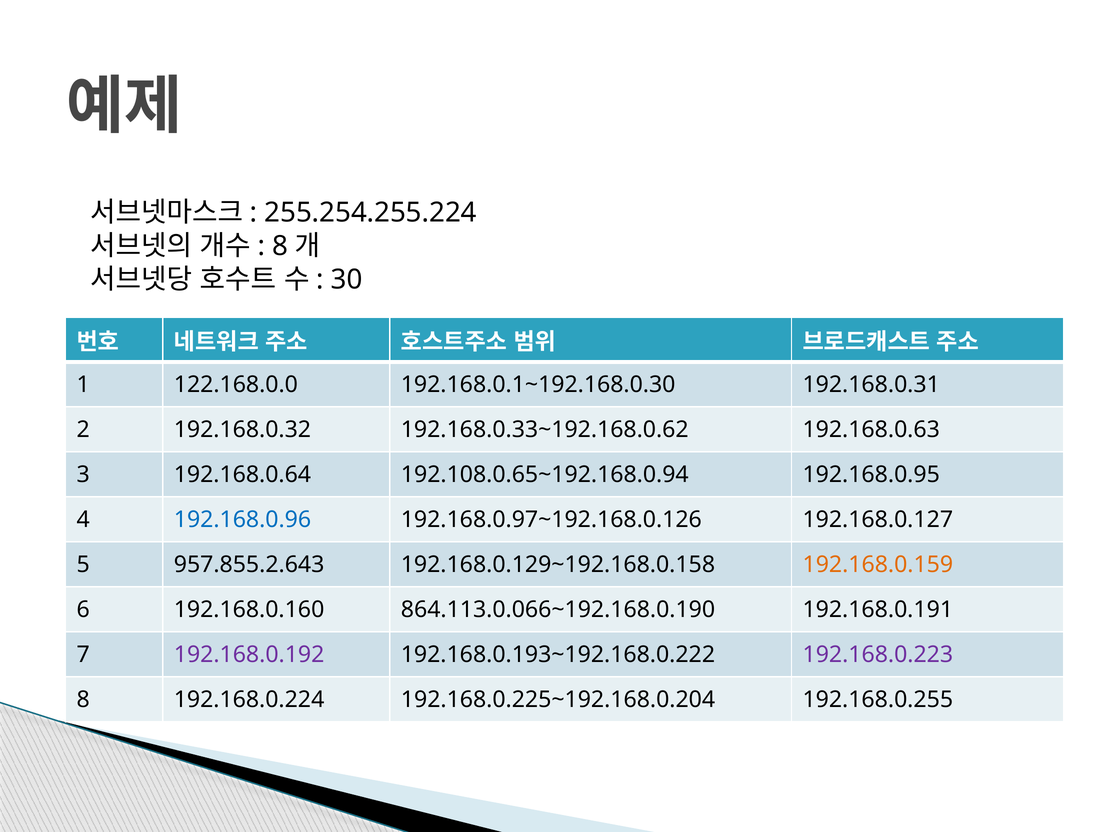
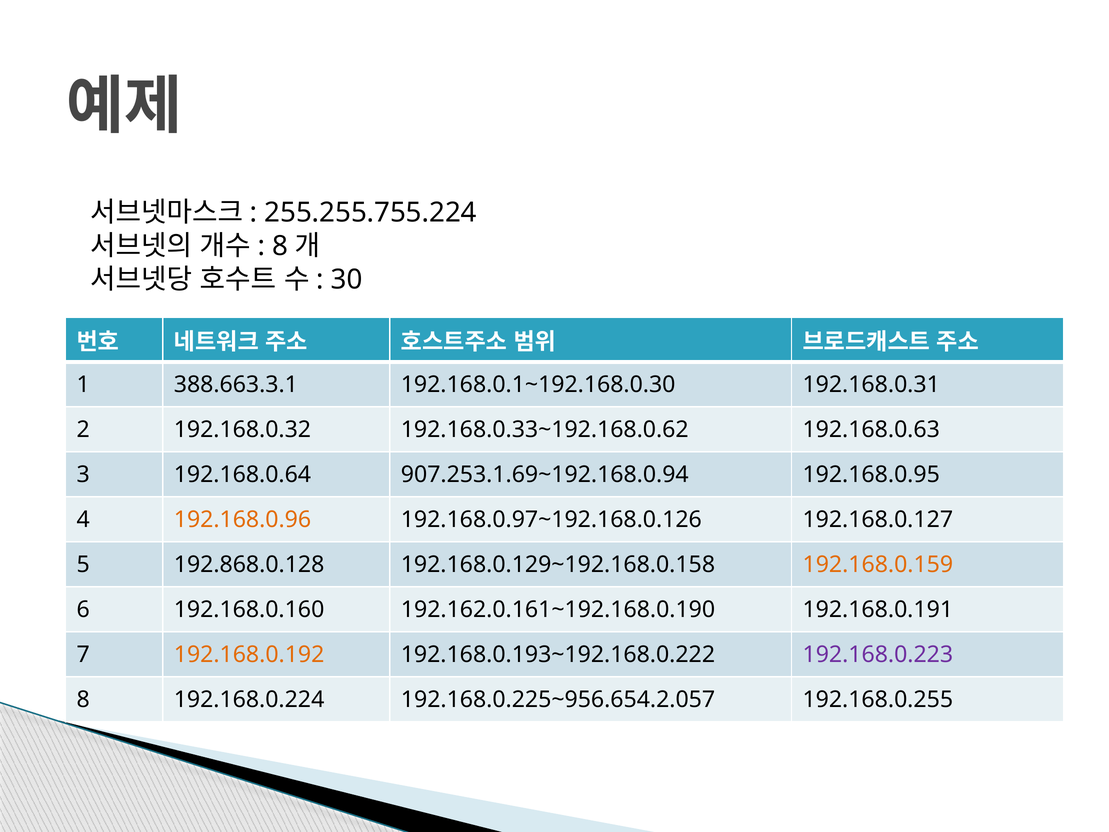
255.254.255.224: 255.254.255.224 -> 255.255.755.224
122.168.0.0: 122.168.0.0 -> 388.663.3.1
192.108.0.65~192.168.0.94: 192.108.0.65~192.168.0.94 -> 907.253.1.69~192.168.0.94
192.168.0.96 colour: blue -> orange
957.855.2.643: 957.855.2.643 -> 192.868.0.128
864.113.0.066~192.168.0.190: 864.113.0.066~192.168.0.190 -> 192.162.0.161~192.168.0.190
192.168.0.192 colour: purple -> orange
192.168.0.225~192.168.0.204: 192.168.0.225~192.168.0.204 -> 192.168.0.225~956.654.2.057
